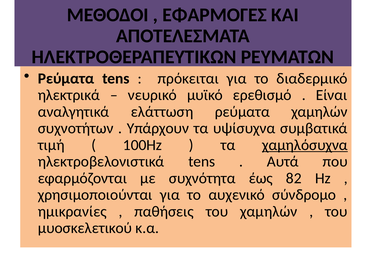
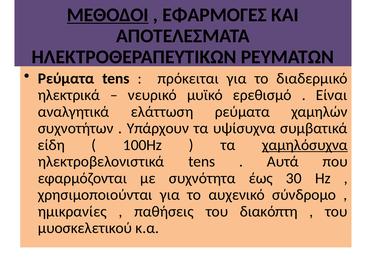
ΜΕΘΟΔΟΙ underline: none -> present
τιμή: τιμή -> είδη
82: 82 -> 30
του χαμηλών: χαμηλών -> διακόπτη
